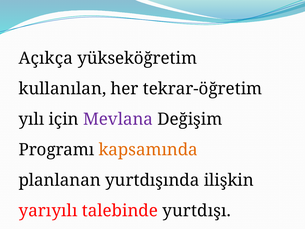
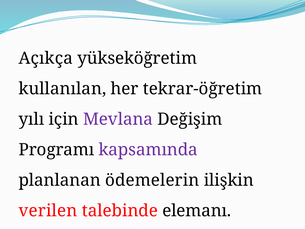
kapsamında colour: orange -> purple
yurtdışında: yurtdışında -> ödemelerin
yarıyılı: yarıyılı -> verilen
yurtdışı: yurtdışı -> elemanı
